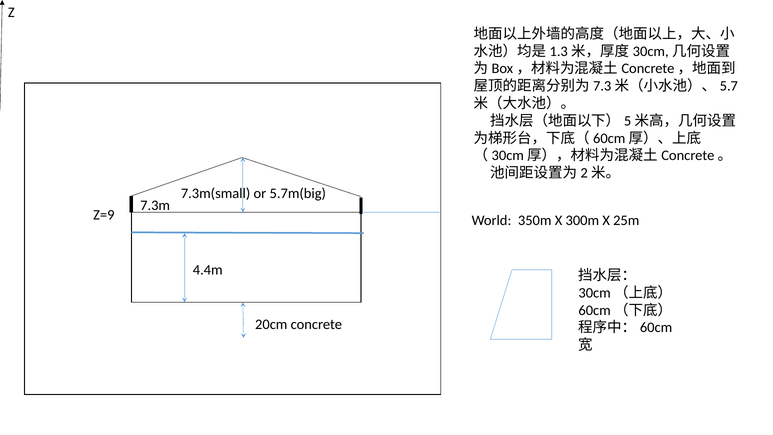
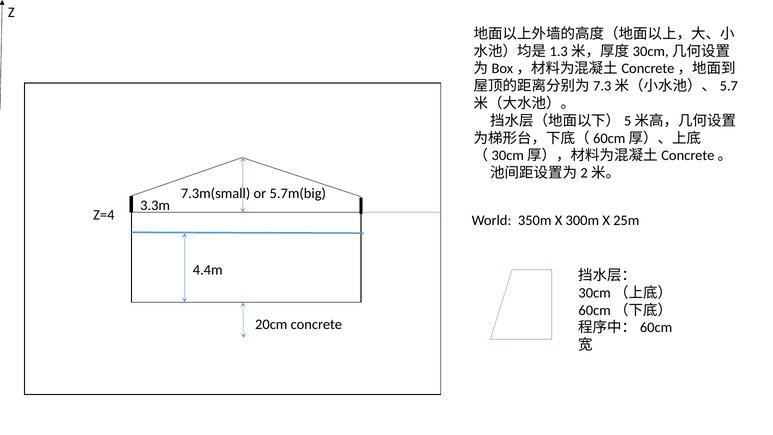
7.3m: 7.3m -> 3.3m
Z=9: Z=9 -> Z=4
